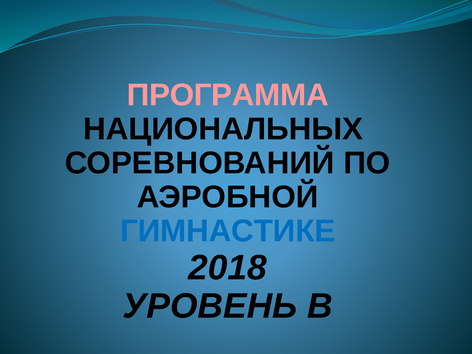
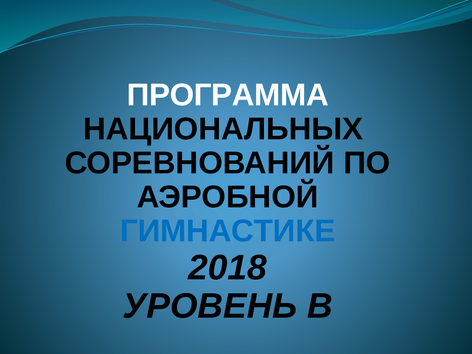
ПРОГРАММА colour: pink -> white
